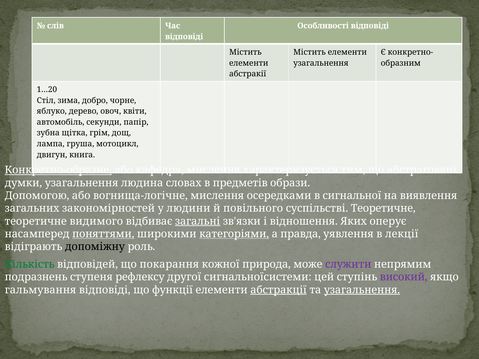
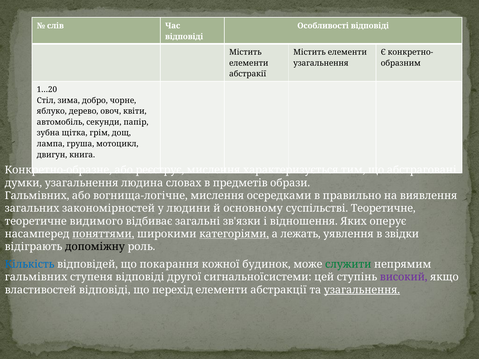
Конкретно-образне underline: present -> none
кафедра: кафедра -> реєструє
Допомогою at (37, 196): Допомогою -> Гальмівних
сигнальної: сигнальної -> правильно
повільного: повільного -> основному
загальні underline: present -> none
правда: правда -> лежать
лекції: лекції -> звідки
Кількість colour: green -> blue
природа: природа -> будинок
служити colour: purple -> green
подразнень at (36, 277): подразнень -> гальмівних
ступеня рефлексу: рефлексу -> відповіді
гальмування: гальмування -> властивостей
функції: функції -> перехід
абстракції underline: present -> none
